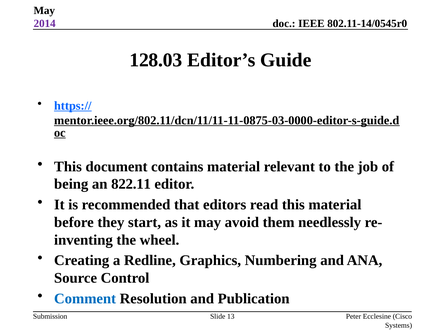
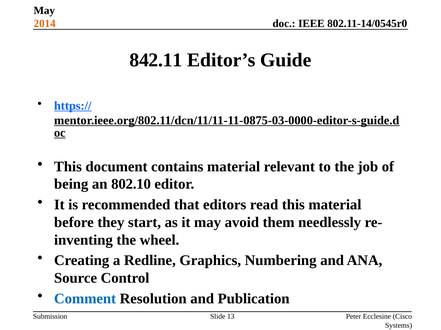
2014 colour: purple -> orange
128.03: 128.03 -> 842.11
822.11: 822.11 -> 802.10
